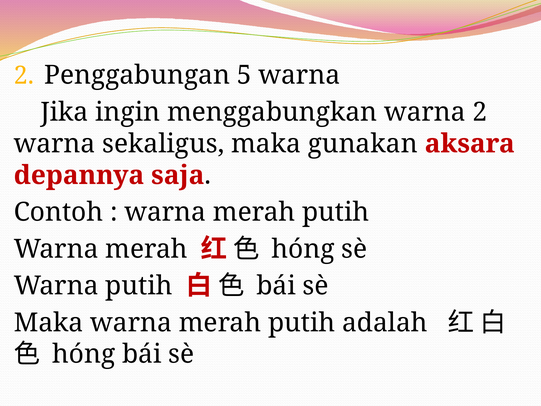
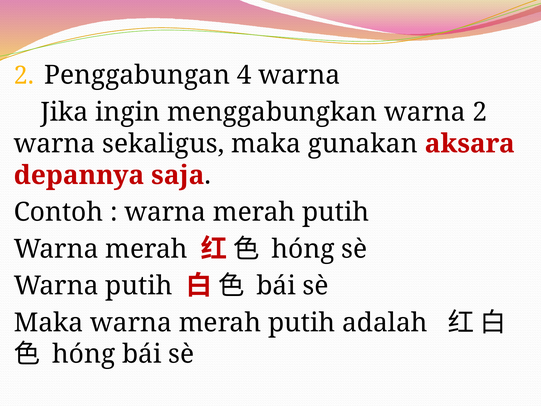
5: 5 -> 4
